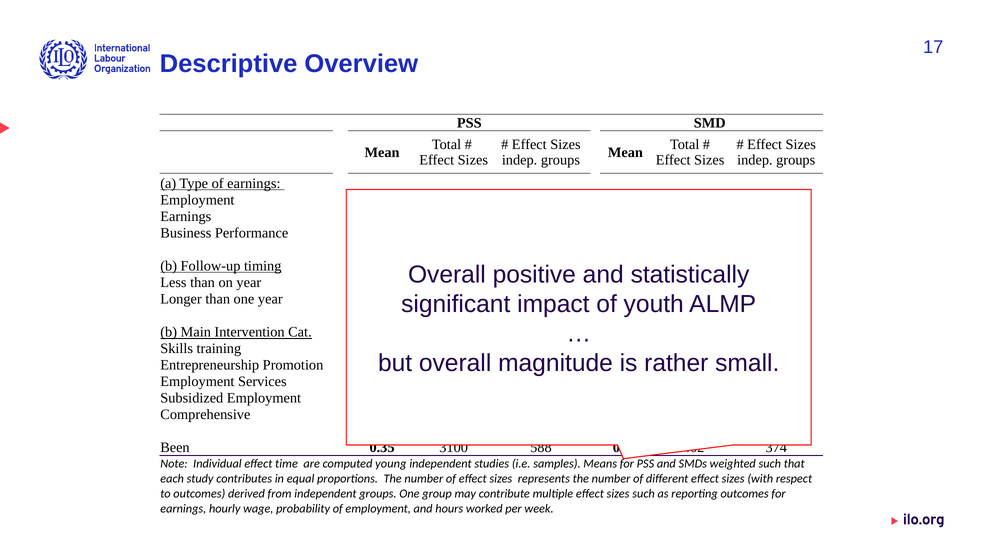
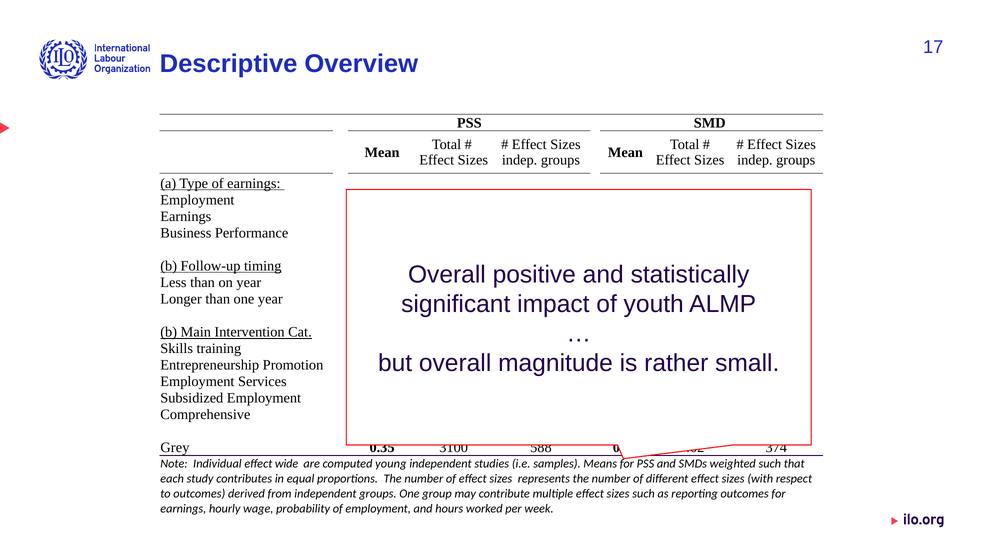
Been: Been -> Grey
time: time -> wide
